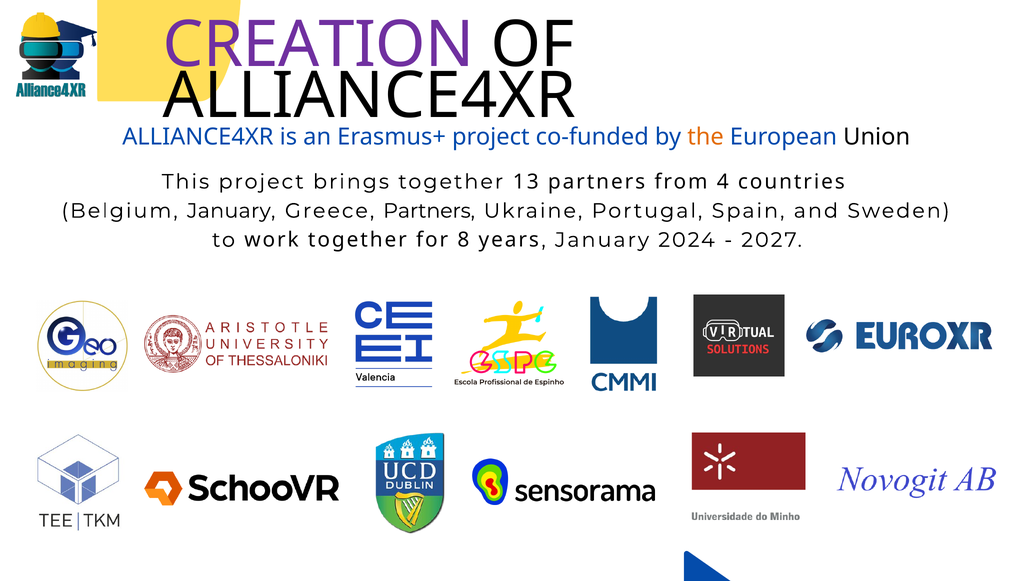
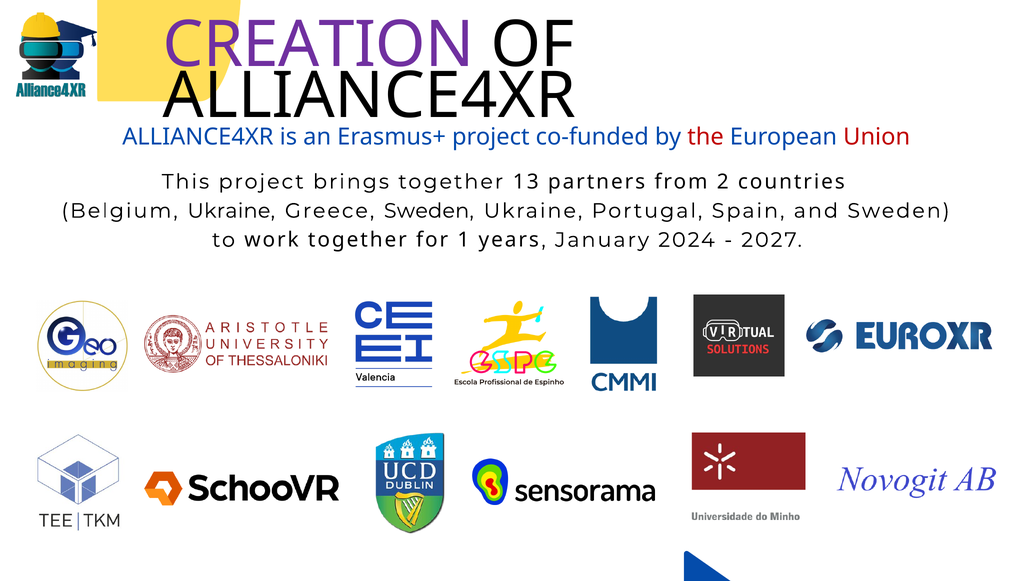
the colour: orange -> red
Union colour: black -> red
4: 4 -> 2
Belgium January: January -> Ukraine
Greece Partners: Partners -> Sweden
8: 8 -> 1
